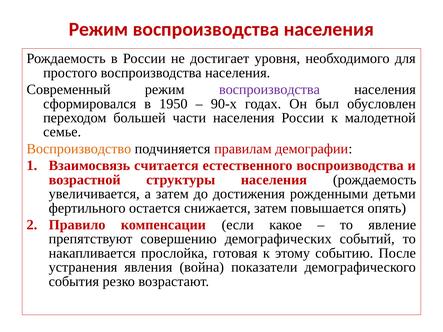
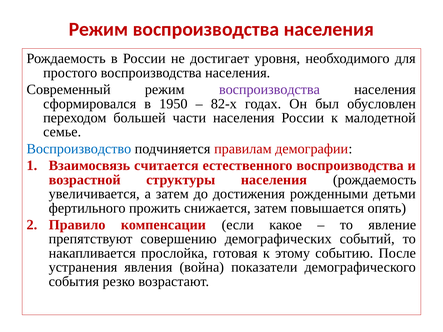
90-х: 90-х -> 82-х
Воспроизводство colour: orange -> blue
остается: остается -> прожить
